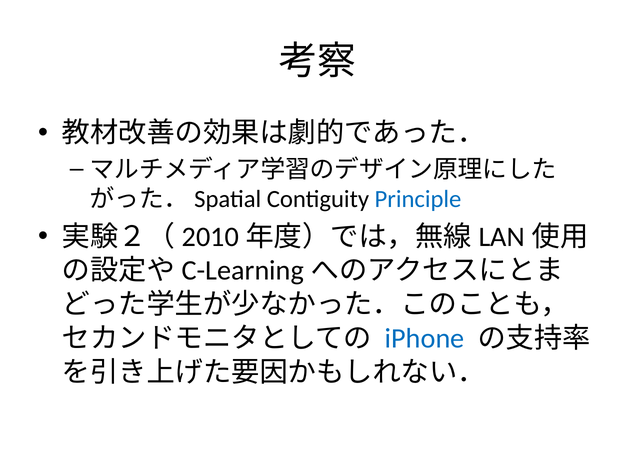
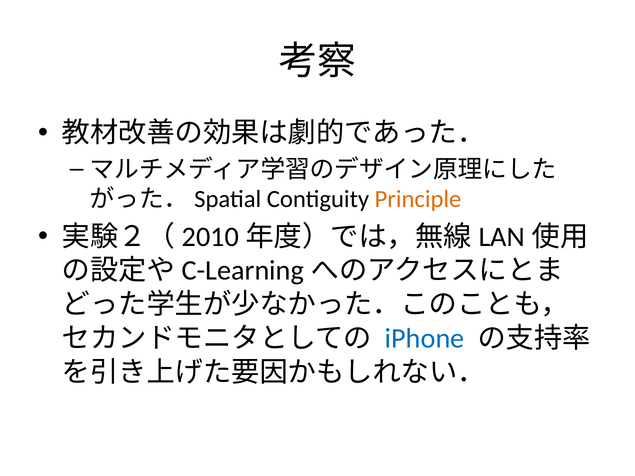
Principle colour: blue -> orange
